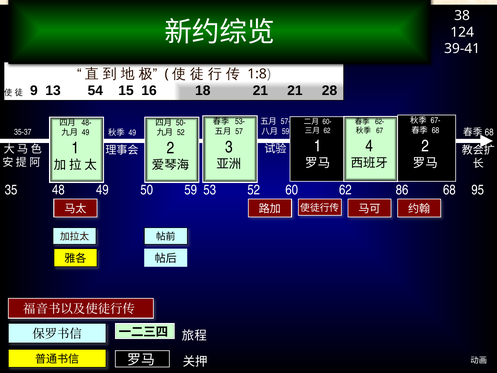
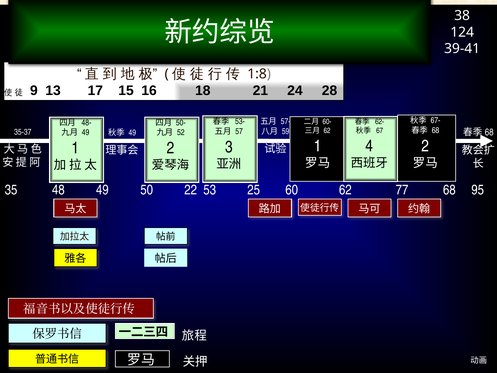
54: 54 -> 17
21 21: 21 -> 24
50 59: 59 -> 22
53 52: 52 -> 25
86: 86 -> 77
